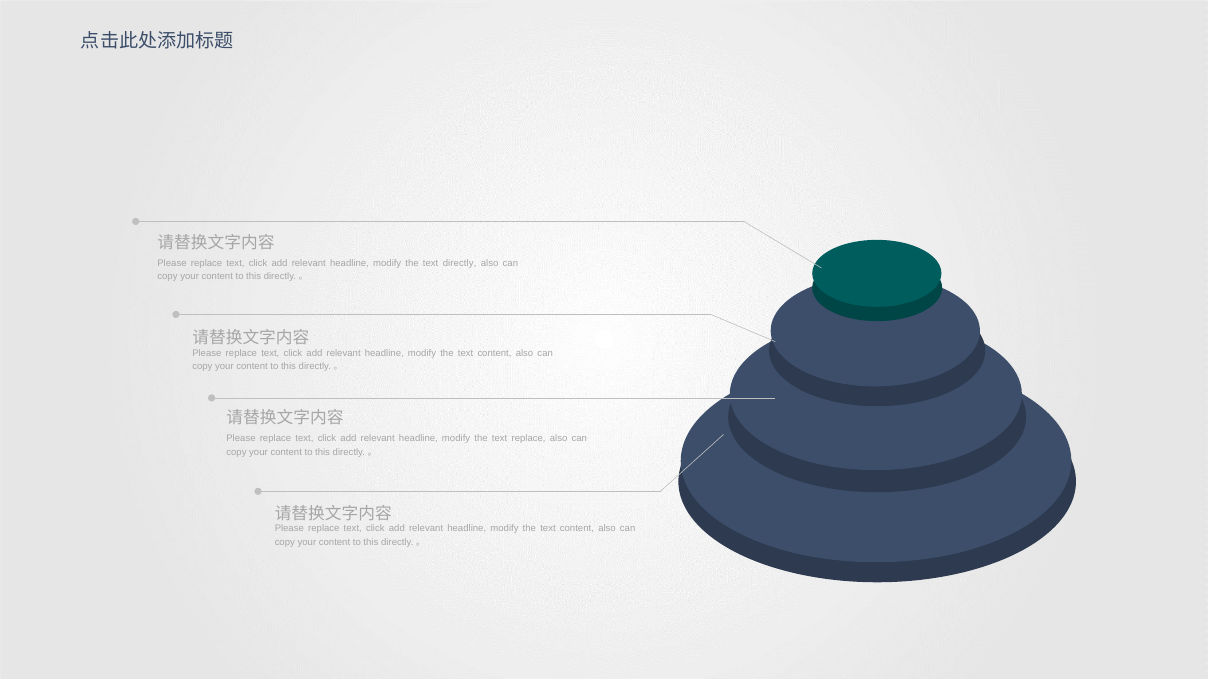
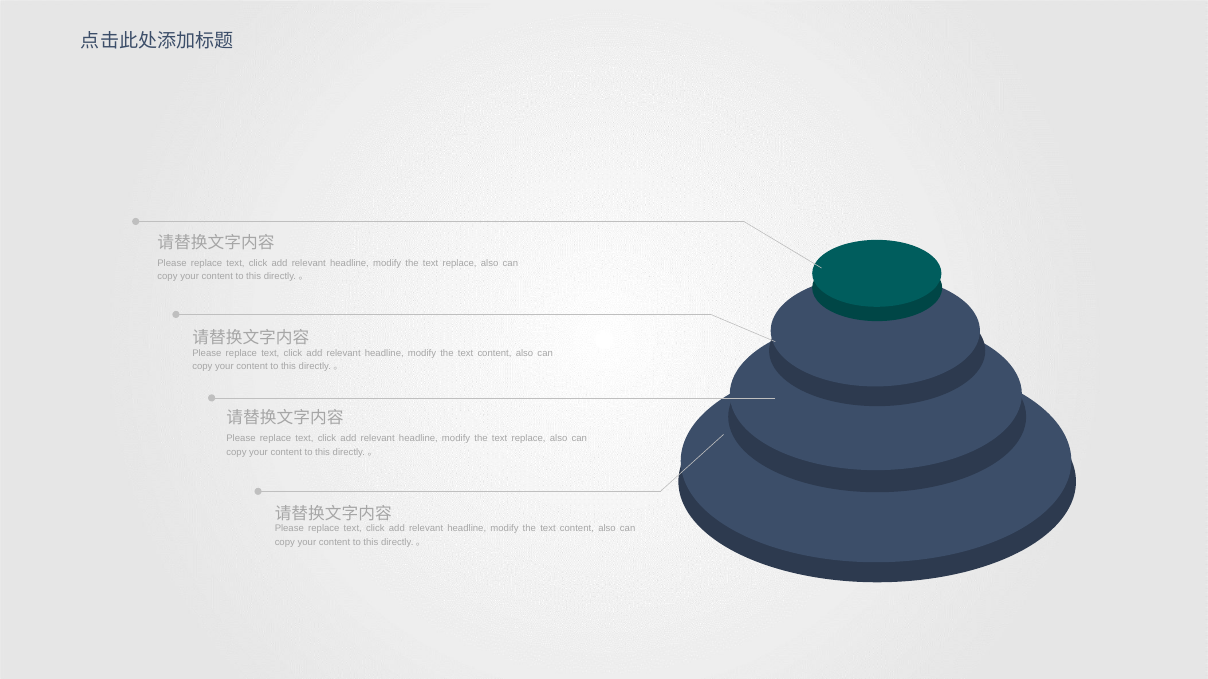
directly at (460, 263): directly -> replace
